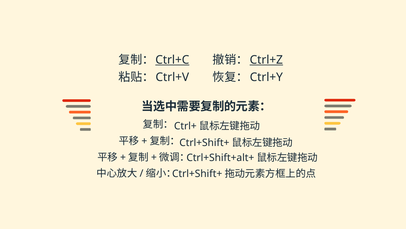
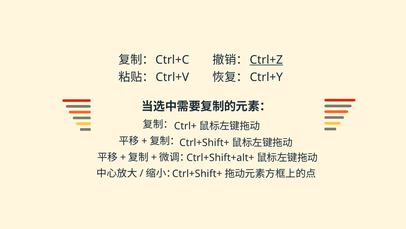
Ctrl+C underline: present -> none
